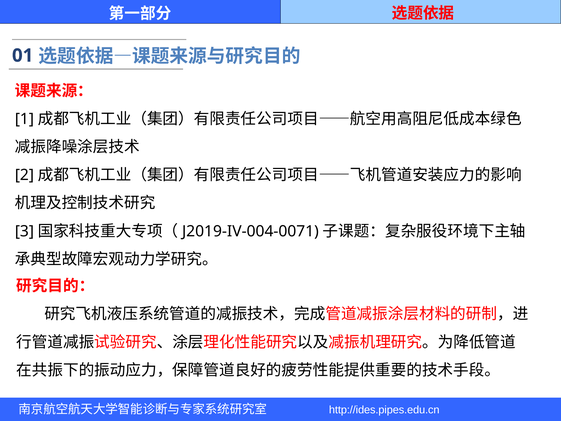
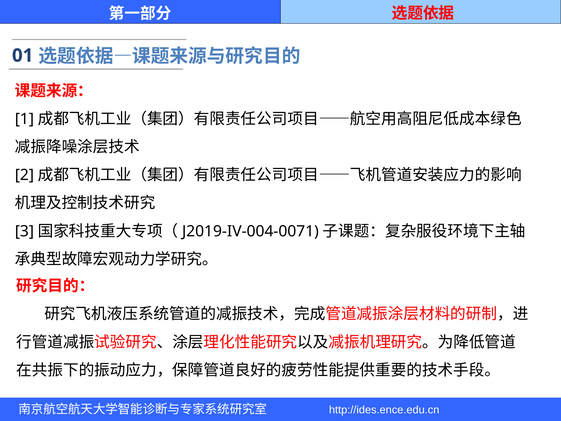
http://ides.pipes.edu.cn: http://ides.pipes.edu.cn -> http://ides.ence.edu.cn
